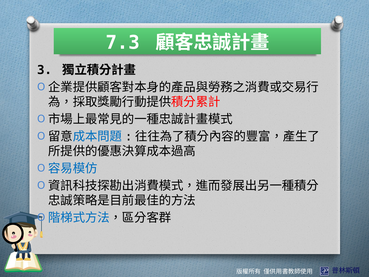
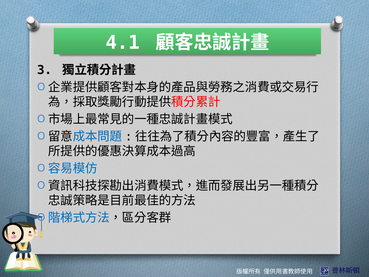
7.3: 7.3 -> 4.1
